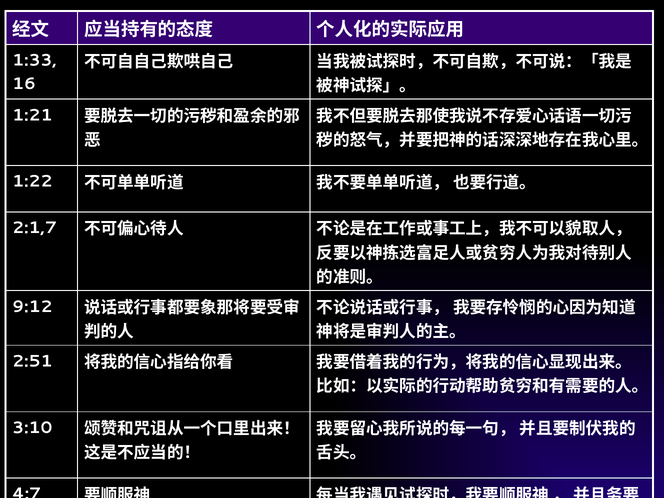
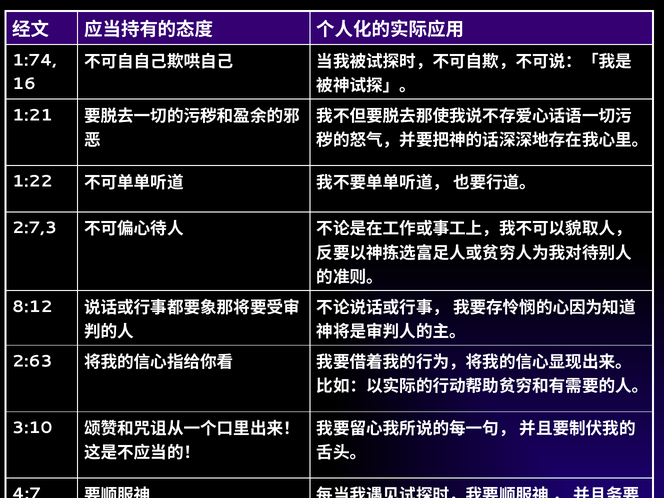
1:33: 1:33 -> 1:74
2:1,7: 2:1,7 -> 2:7,3
9:12: 9:12 -> 8:12
2:51: 2:51 -> 2:63
